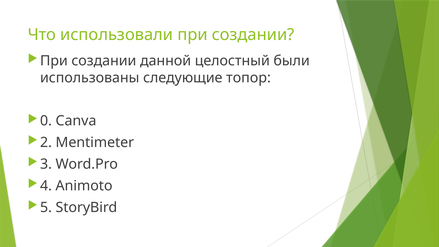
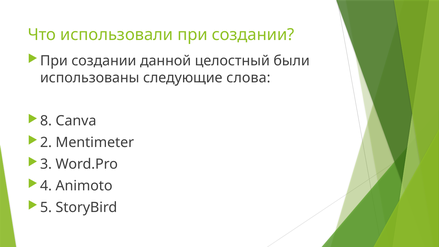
топор: топор -> слова
0: 0 -> 8
